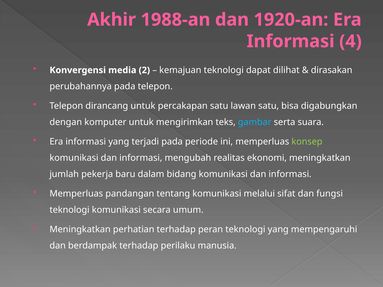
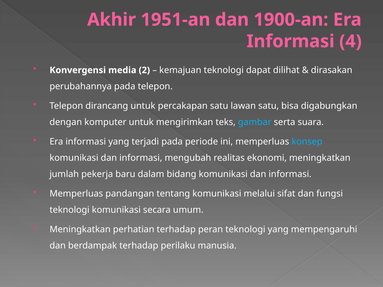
1988-an: 1988-an -> 1951-an
1920-an: 1920-an -> 1900-an
konsep colour: light green -> light blue
